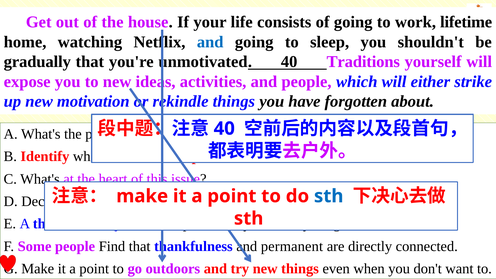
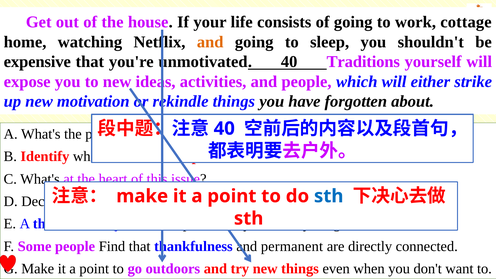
lifetime: lifetime -> cottage
and at (210, 42) colour: blue -> orange
gradually: gradually -> expensive
